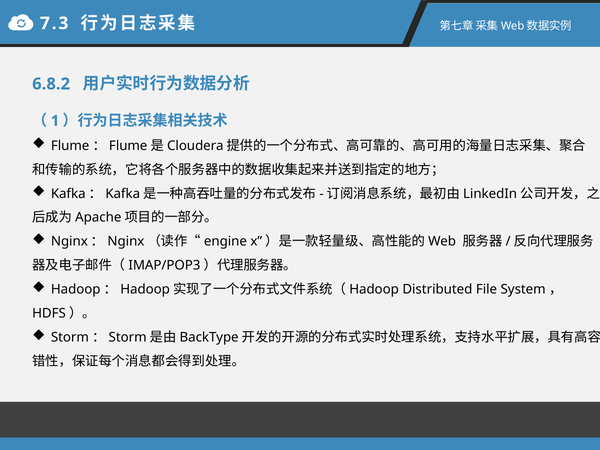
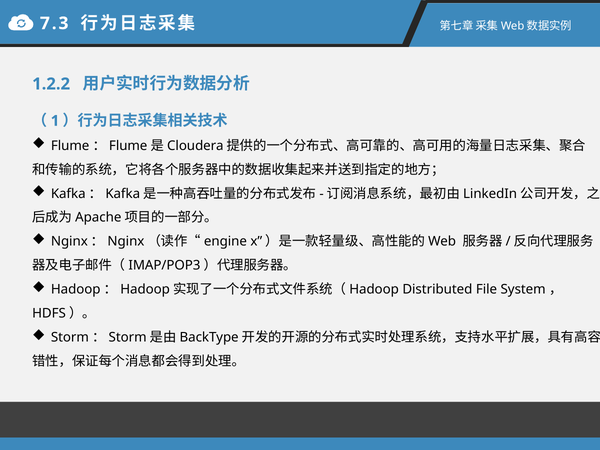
6.8.2: 6.8.2 -> 1.2.2
